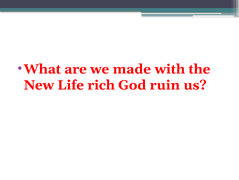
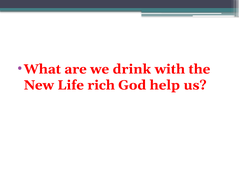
made: made -> drink
ruin: ruin -> help
